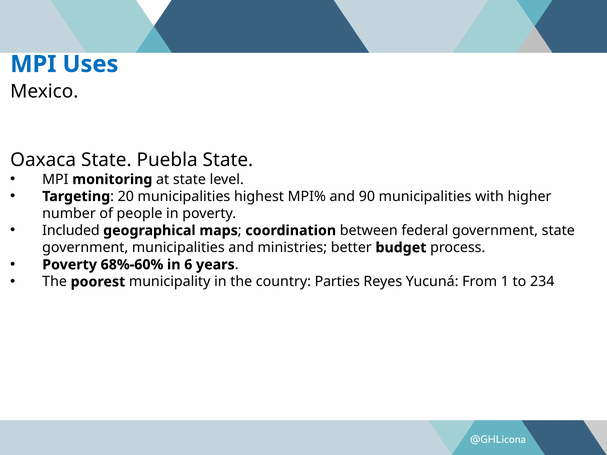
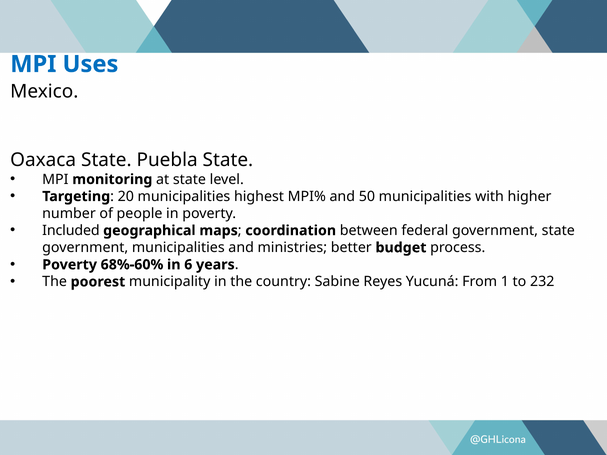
90: 90 -> 50
Parties: Parties -> Sabine
234: 234 -> 232
